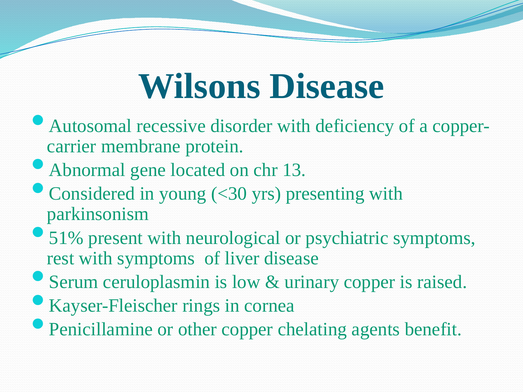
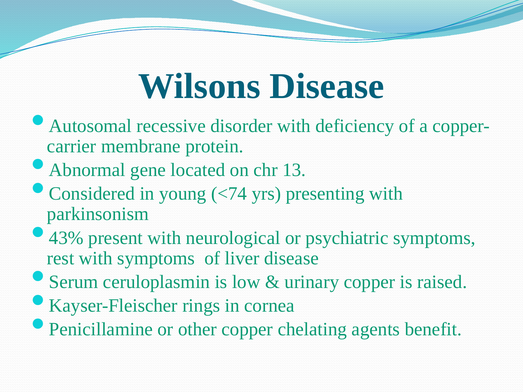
<30: <30 -> <74
51%: 51% -> 43%
